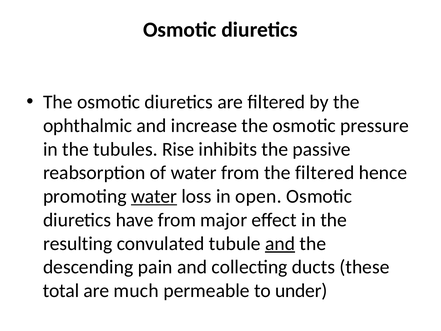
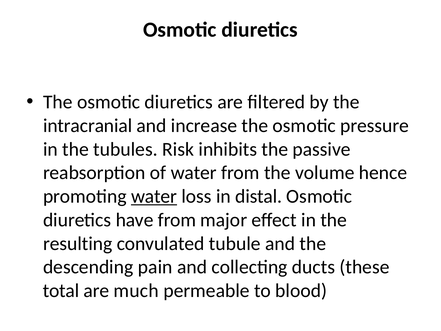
ophthalmic: ophthalmic -> intracranial
Rise: Rise -> Risk
the filtered: filtered -> volume
open: open -> distal
and at (280, 243) underline: present -> none
under: under -> blood
